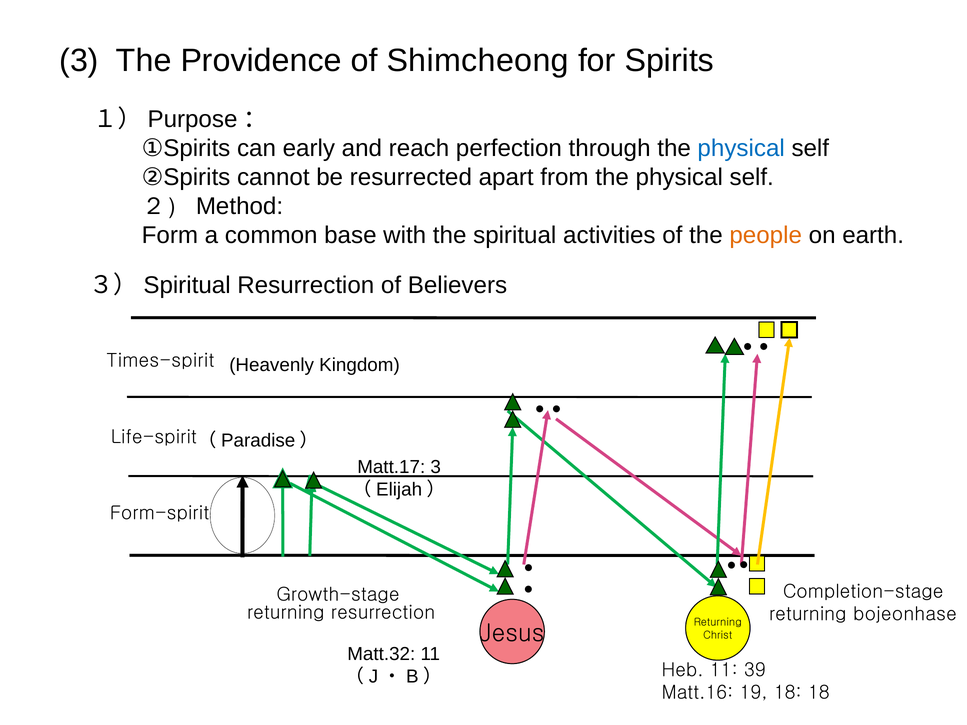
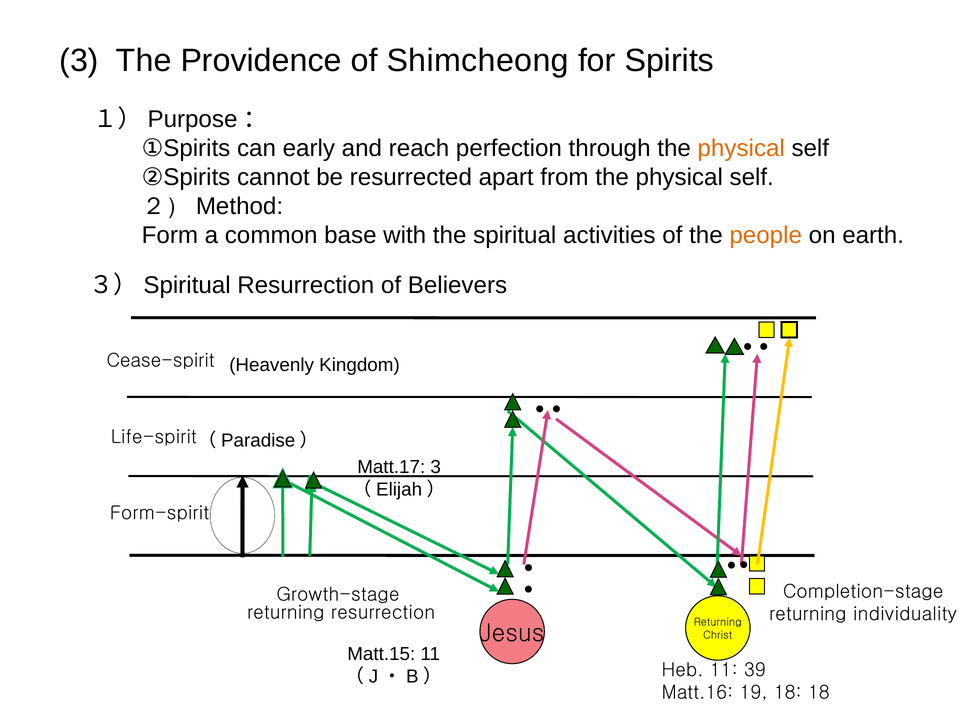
physical at (741, 148) colour: blue -> orange
Times-spirit: Times-spirit -> Cease-spirit
bojeonhase: bojeonhase -> individuality
Matt.32: Matt.32 -> Matt.15
